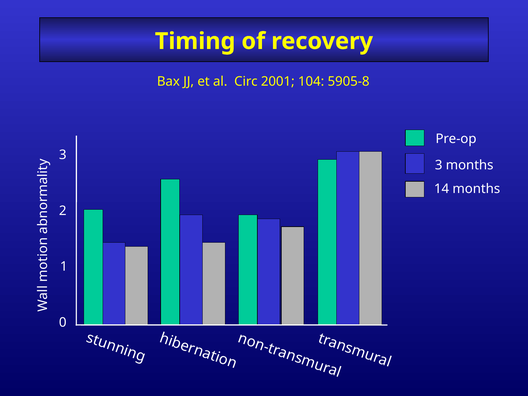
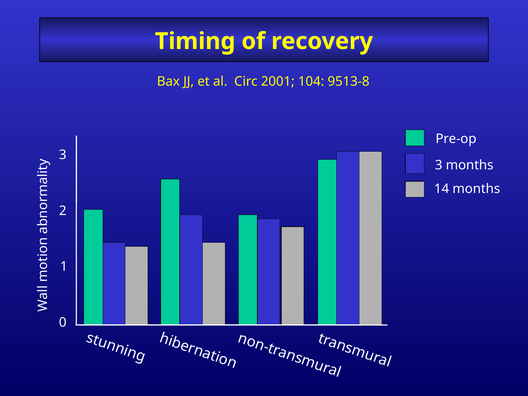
5905-8: 5905-8 -> 9513-8
